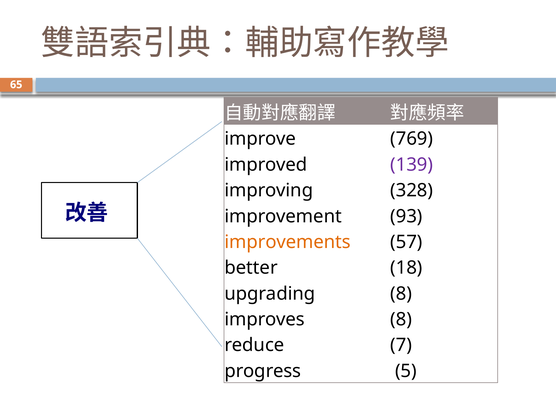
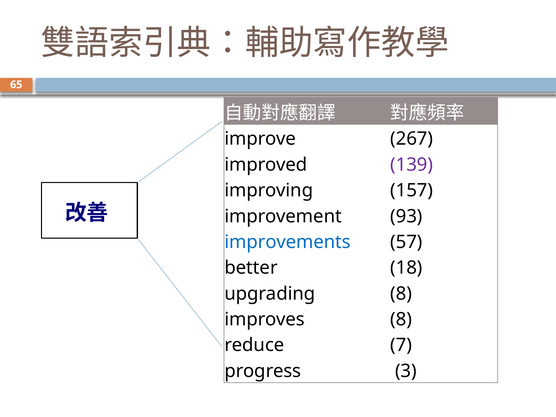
769: 769 -> 267
328: 328 -> 157
improvements colour: orange -> blue
5: 5 -> 3
